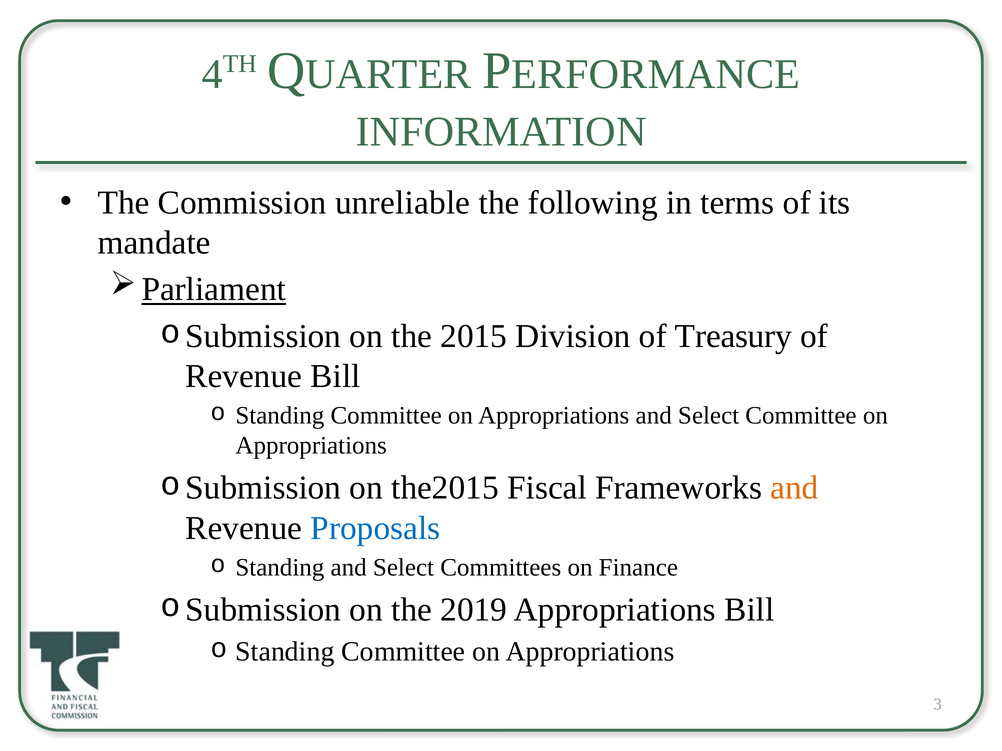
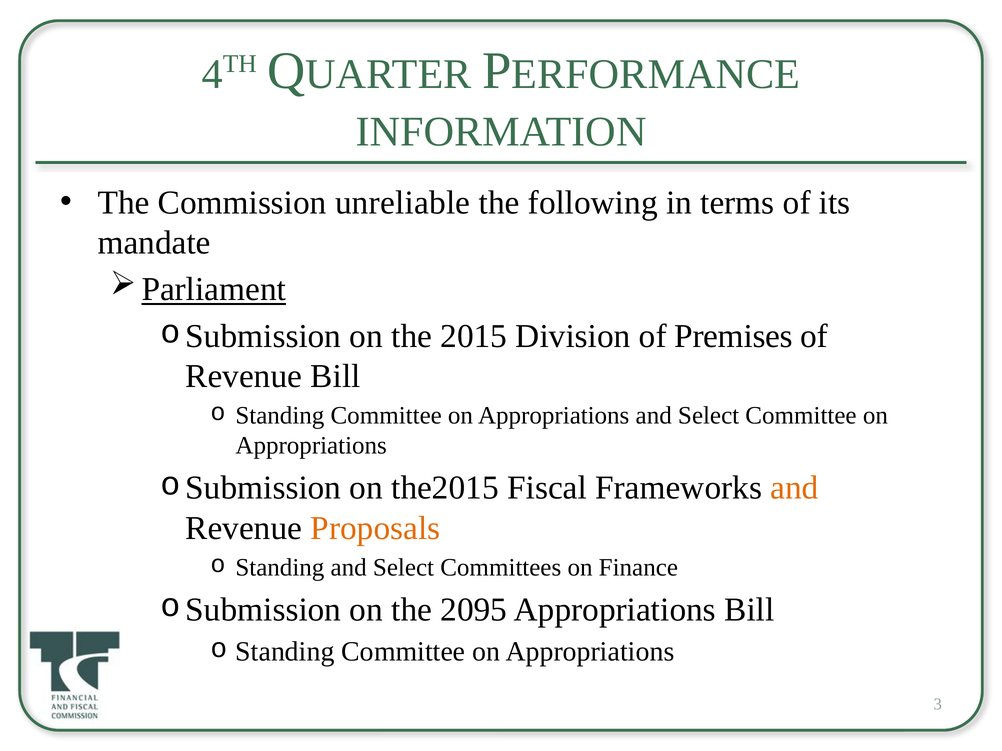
Treasury: Treasury -> Premises
Proposals colour: blue -> orange
2019: 2019 -> 2095
